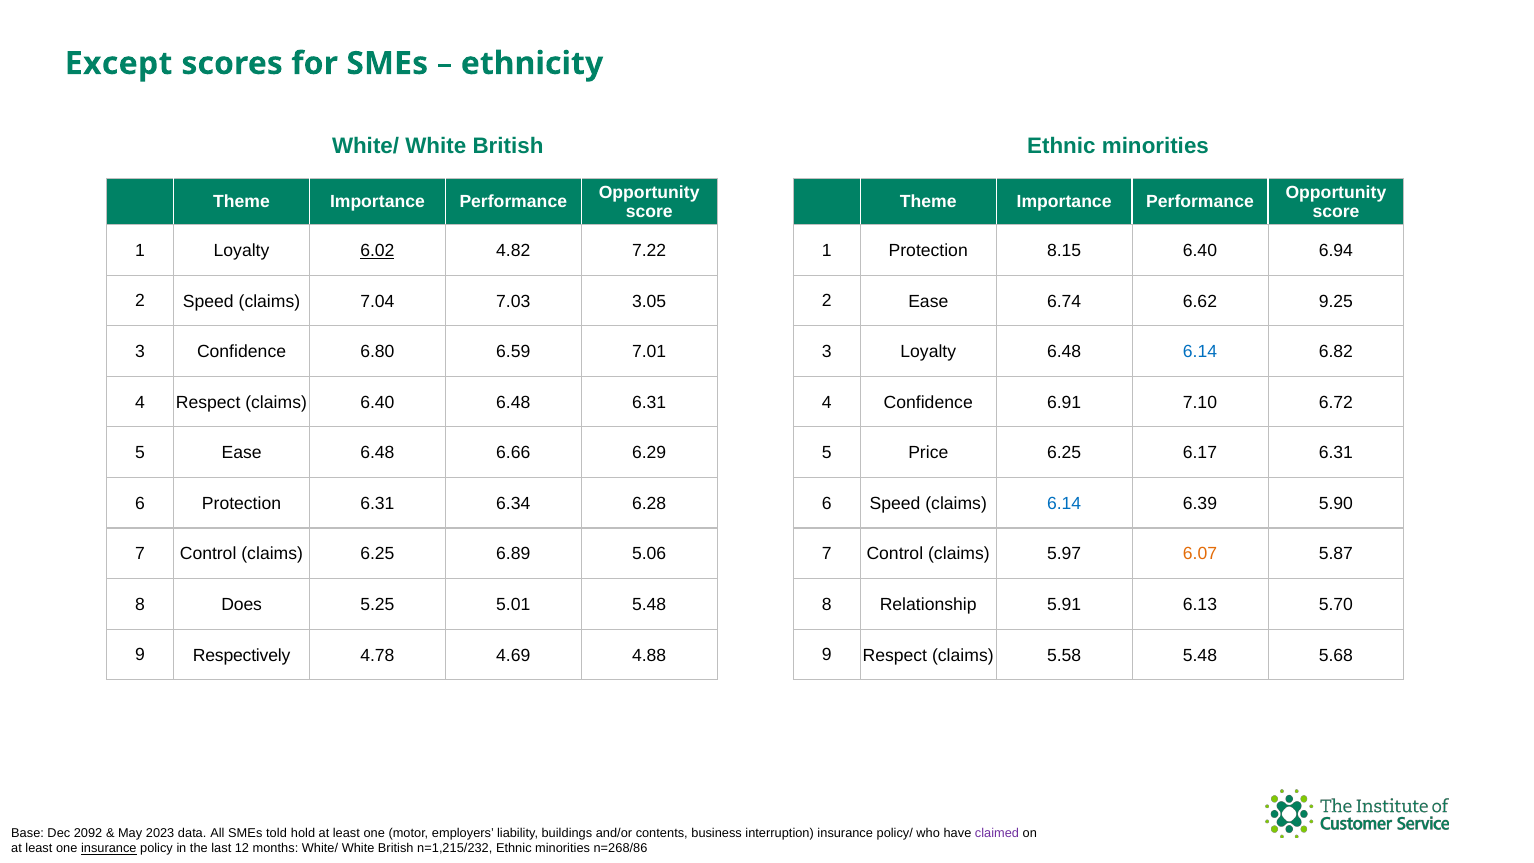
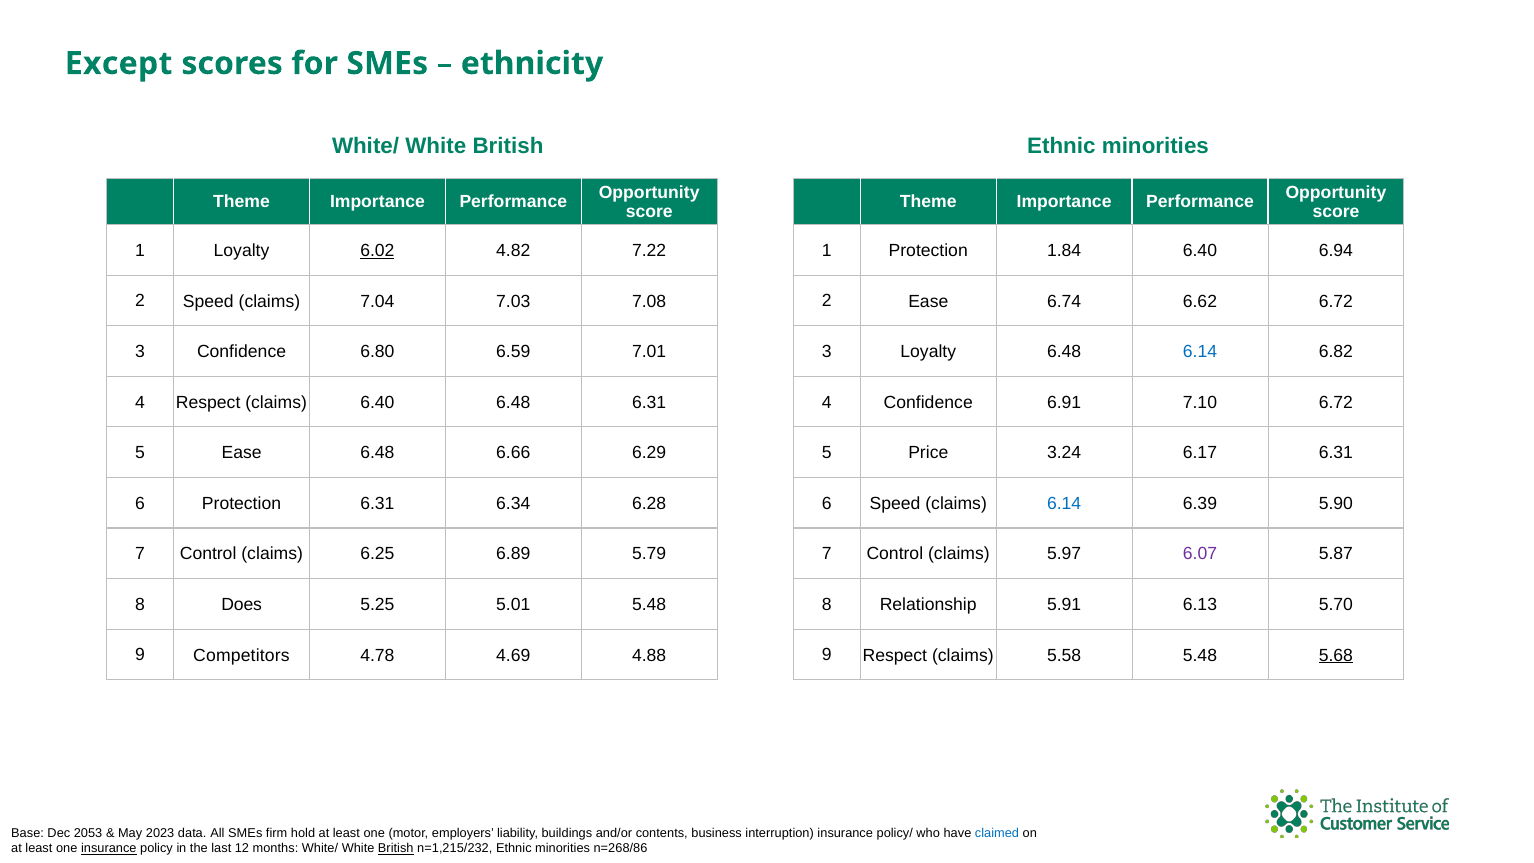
8.15: 8.15 -> 1.84
3.05: 3.05 -> 7.08
6.62 9.25: 9.25 -> 6.72
Price 6.25: 6.25 -> 3.24
5.06: 5.06 -> 5.79
6.07 colour: orange -> purple
Respectively: Respectively -> Competitors
5.68 underline: none -> present
2092: 2092 -> 2053
told: told -> firm
claimed colour: purple -> blue
British at (396, 849) underline: none -> present
